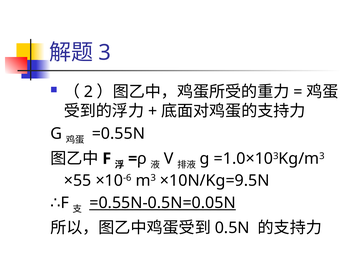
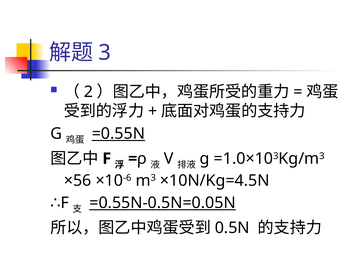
=0.55N underline: none -> present
×55: ×55 -> ×56
×10N/Kg=9.5N: ×10N/Kg=9.5N -> ×10N/Kg=4.5N
